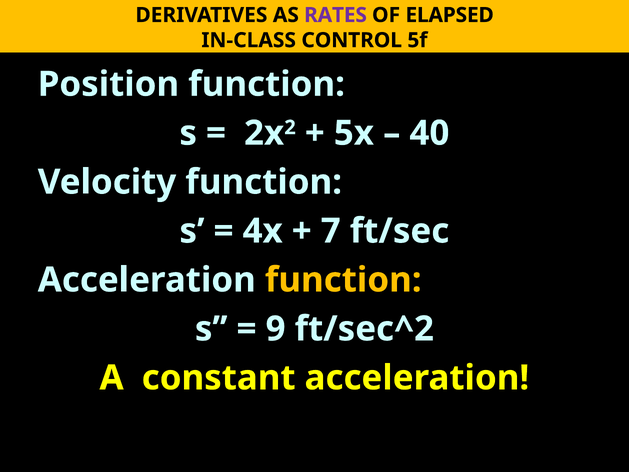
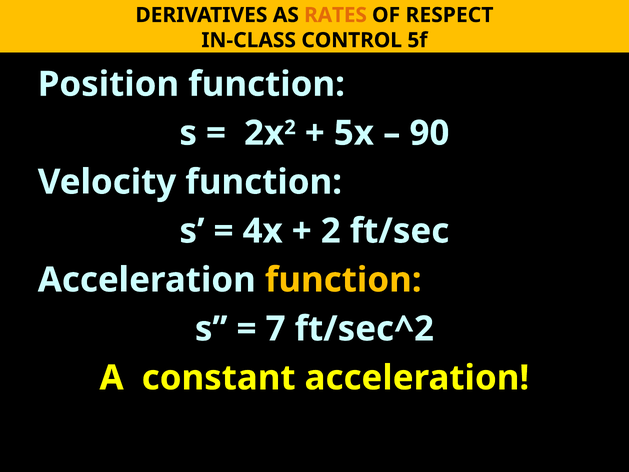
RATES colour: purple -> orange
ELAPSED: ELAPSED -> RESPECT
40: 40 -> 90
7 at (331, 231): 7 -> 2
9: 9 -> 7
